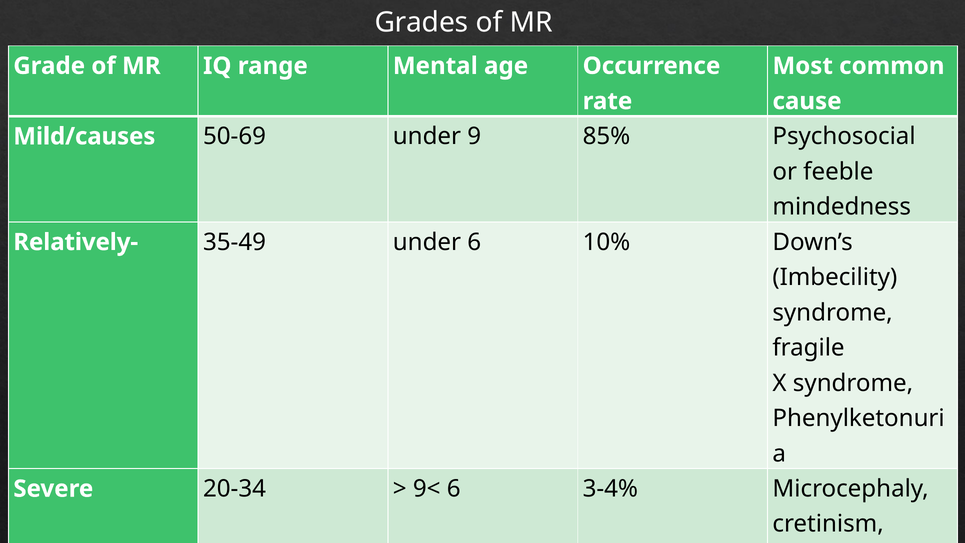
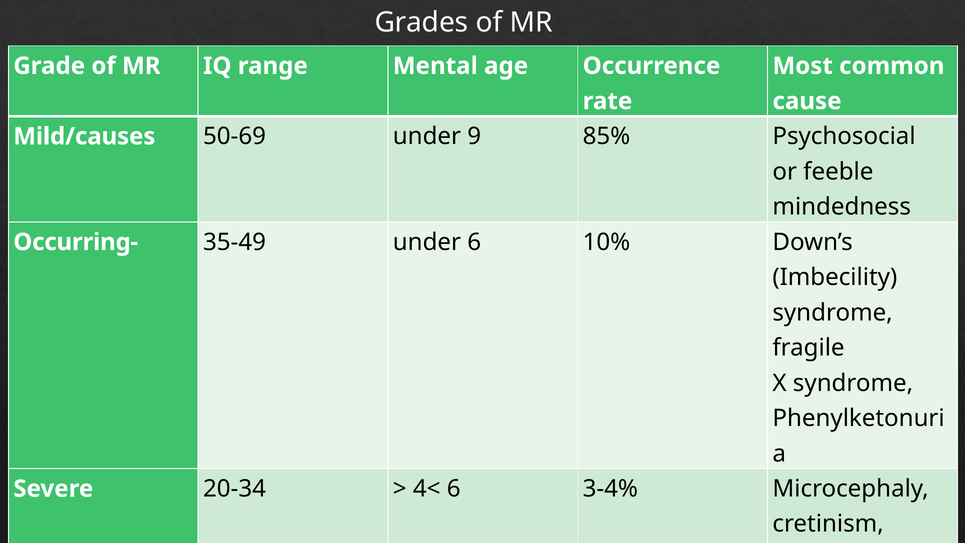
Relatively-: Relatively- -> Occurring-
9<: 9< -> 4<
